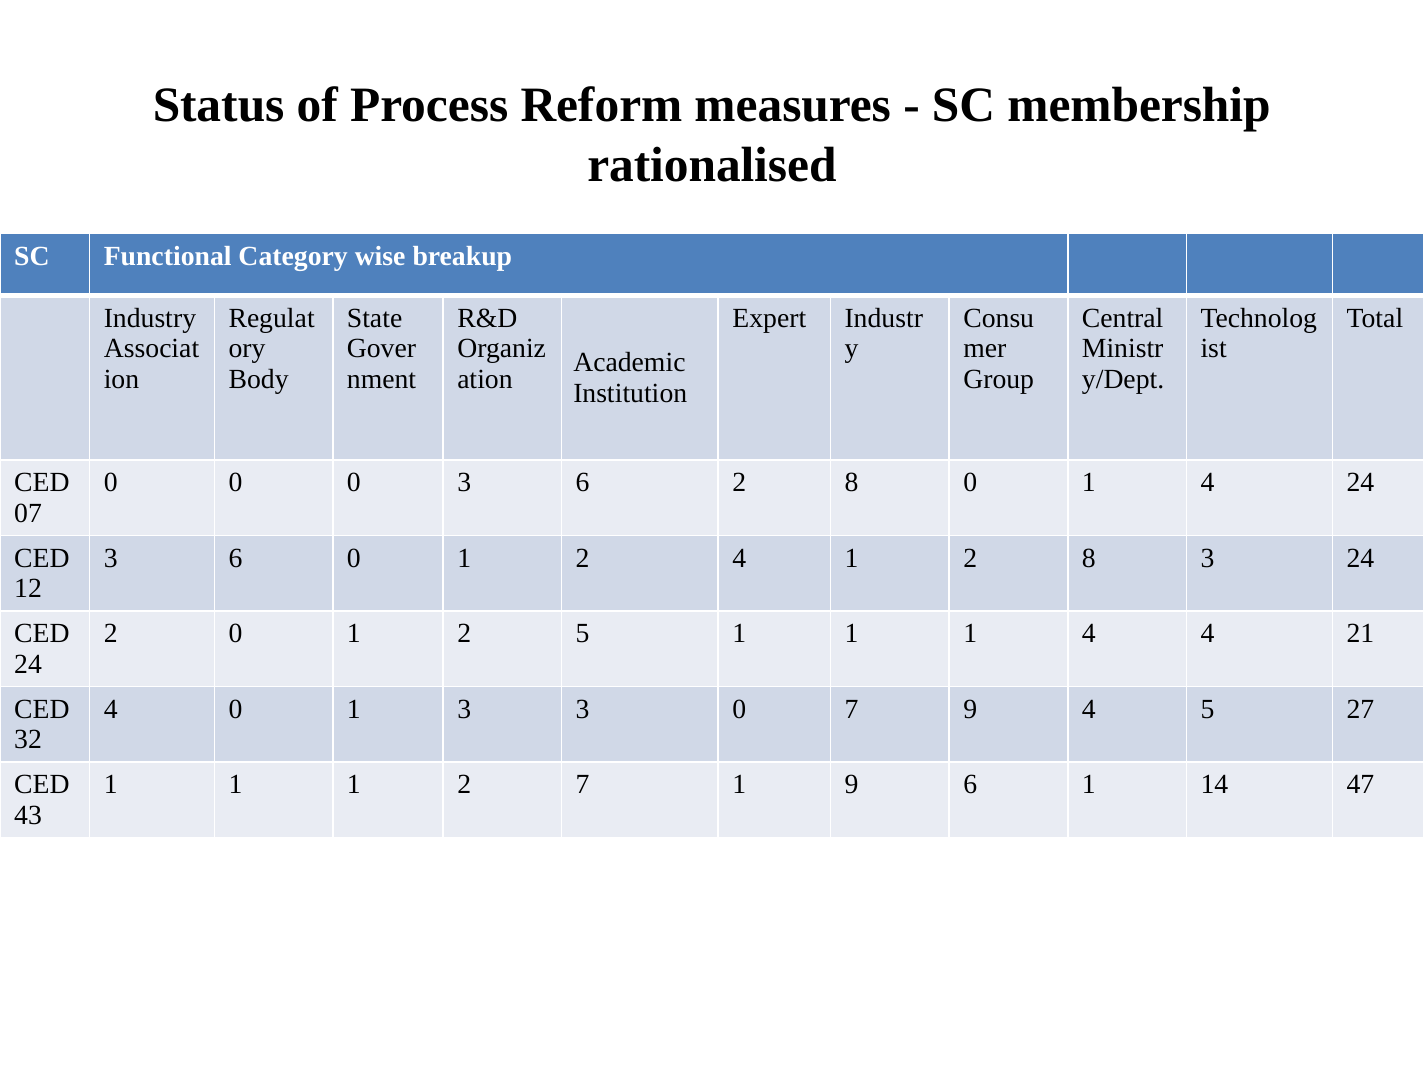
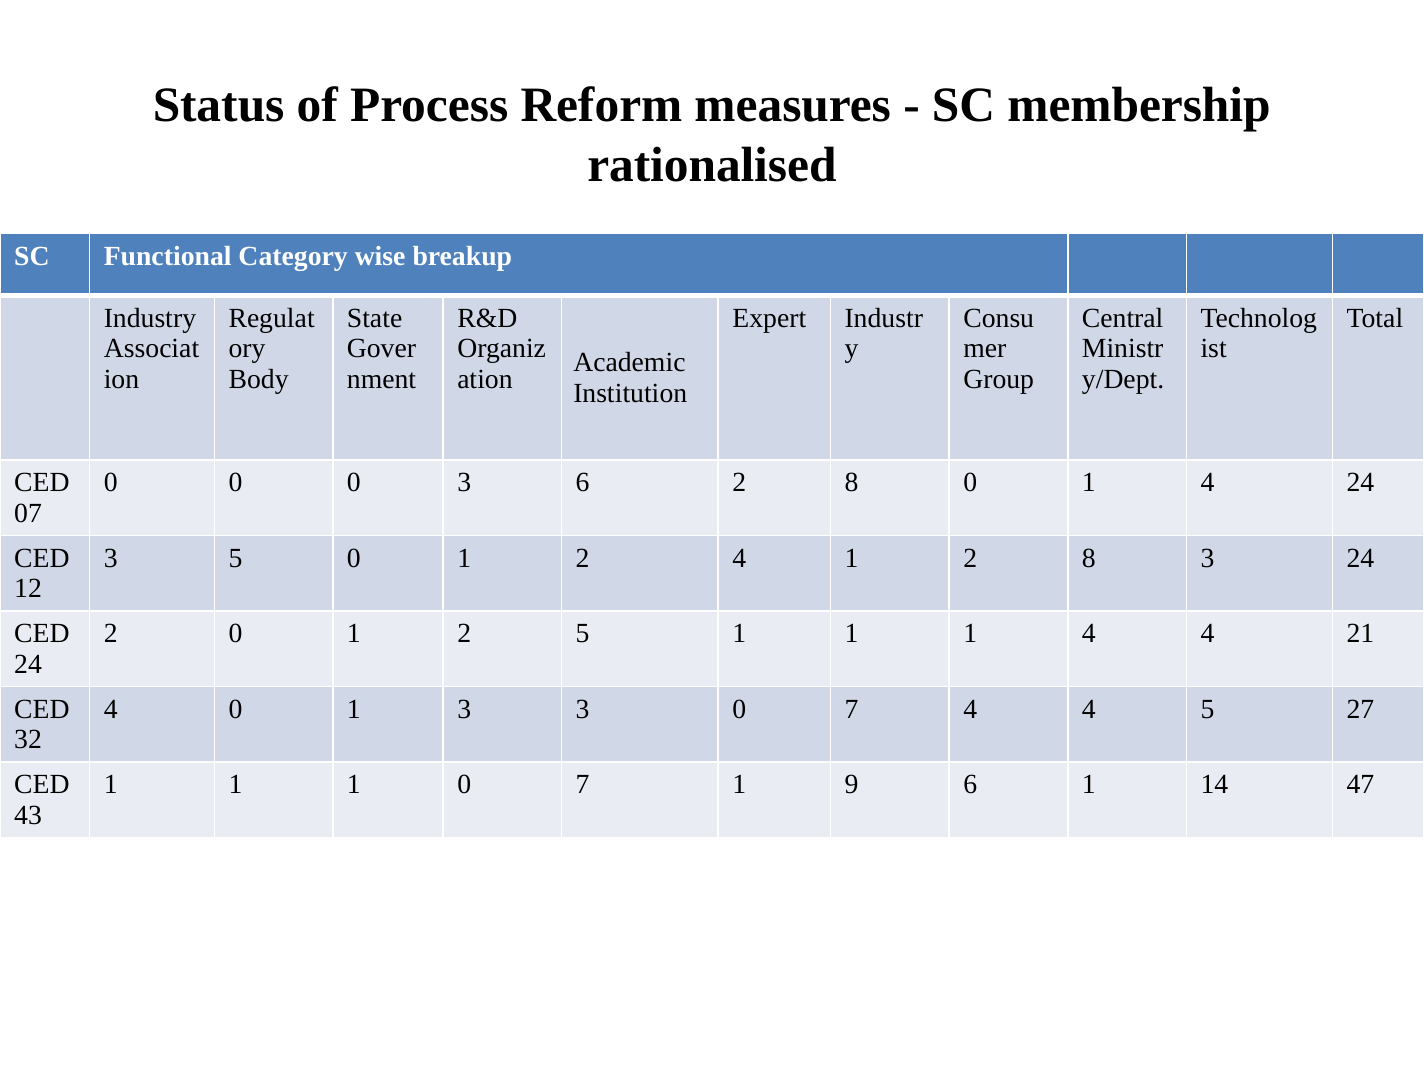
6 at (236, 558): 6 -> 5
7 9: 9 -> 4
1 1 2: 2 -> 0
